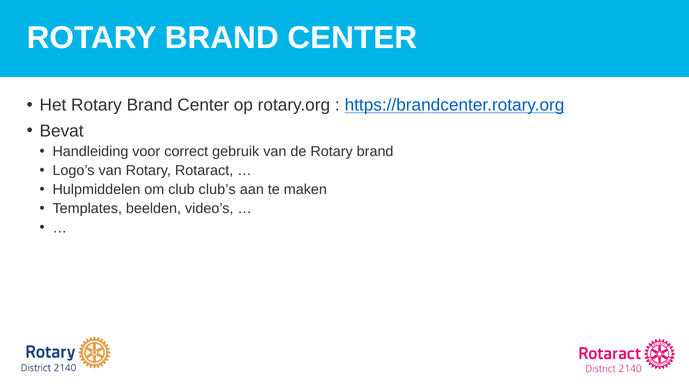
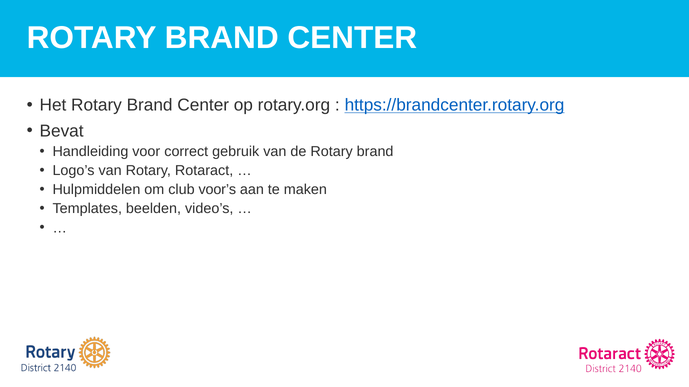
club’s: club’s -> voor’s
